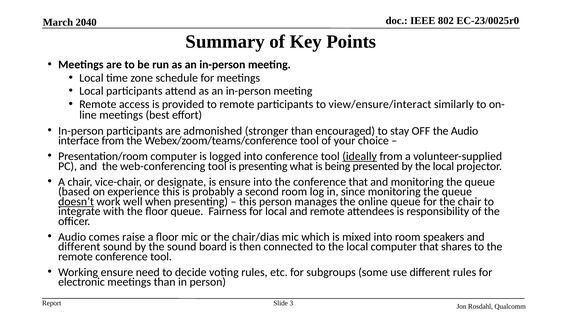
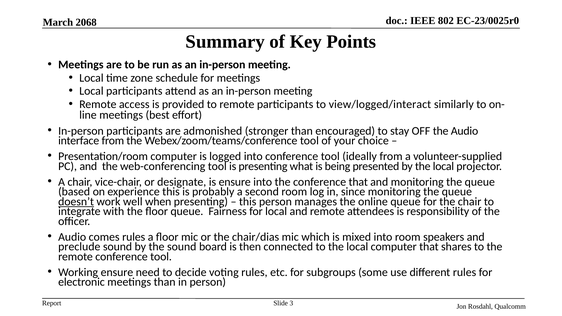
2040: 2040 -> 2068
view/ensure/interact: view/ensure/interact -> view/logged/interact
ideally underline: present -> none
comes raise: raise -> rules
different at (79, 247): different -> preclude
